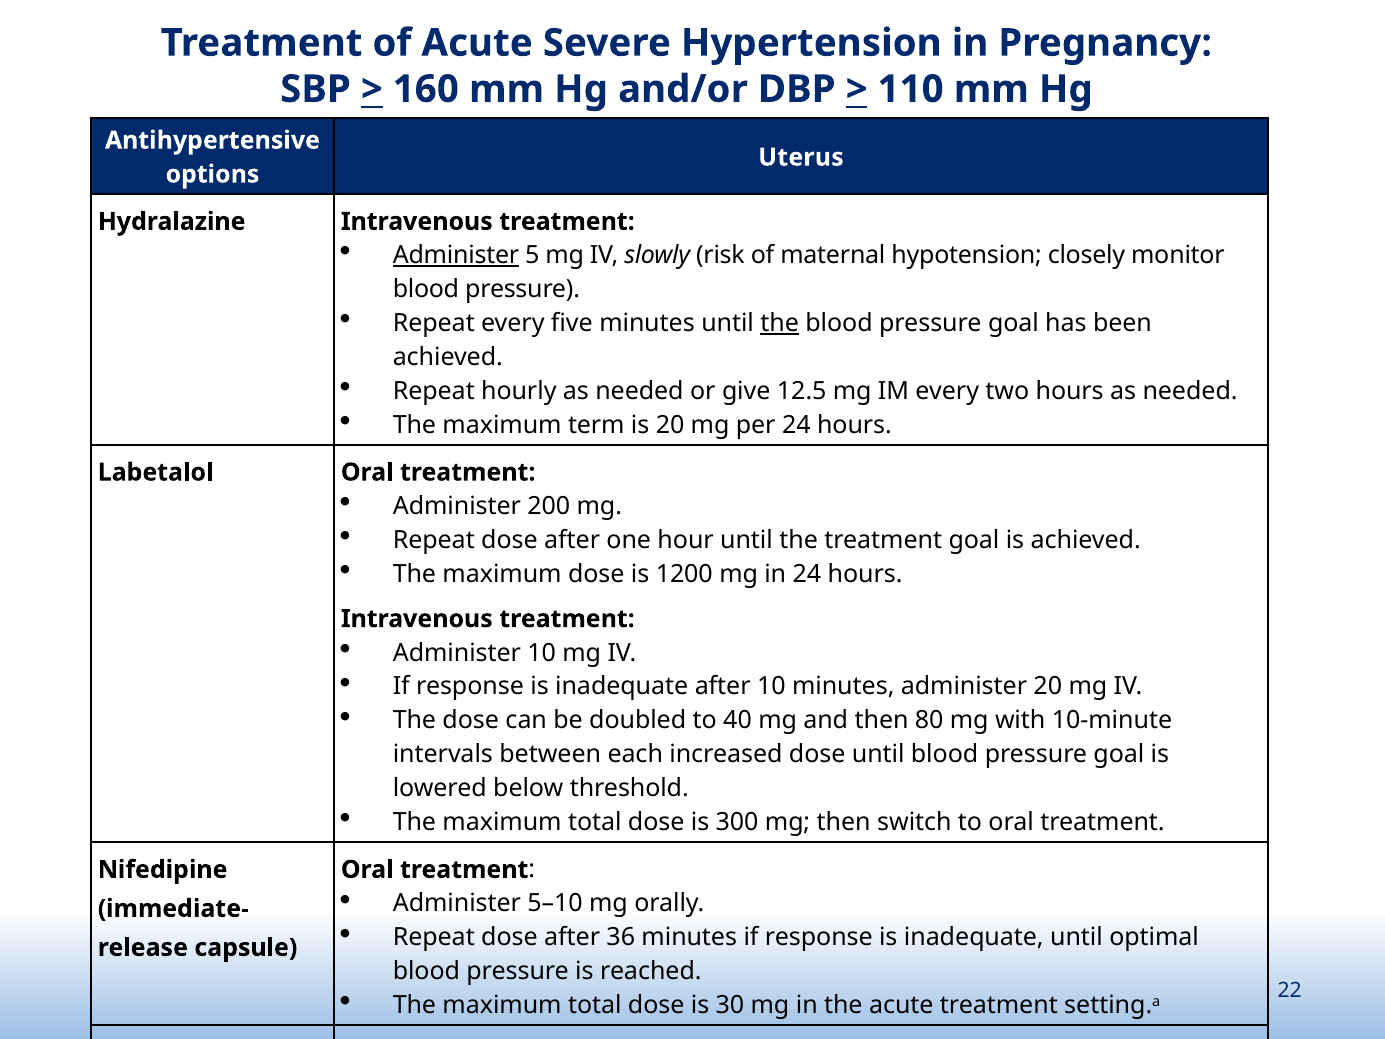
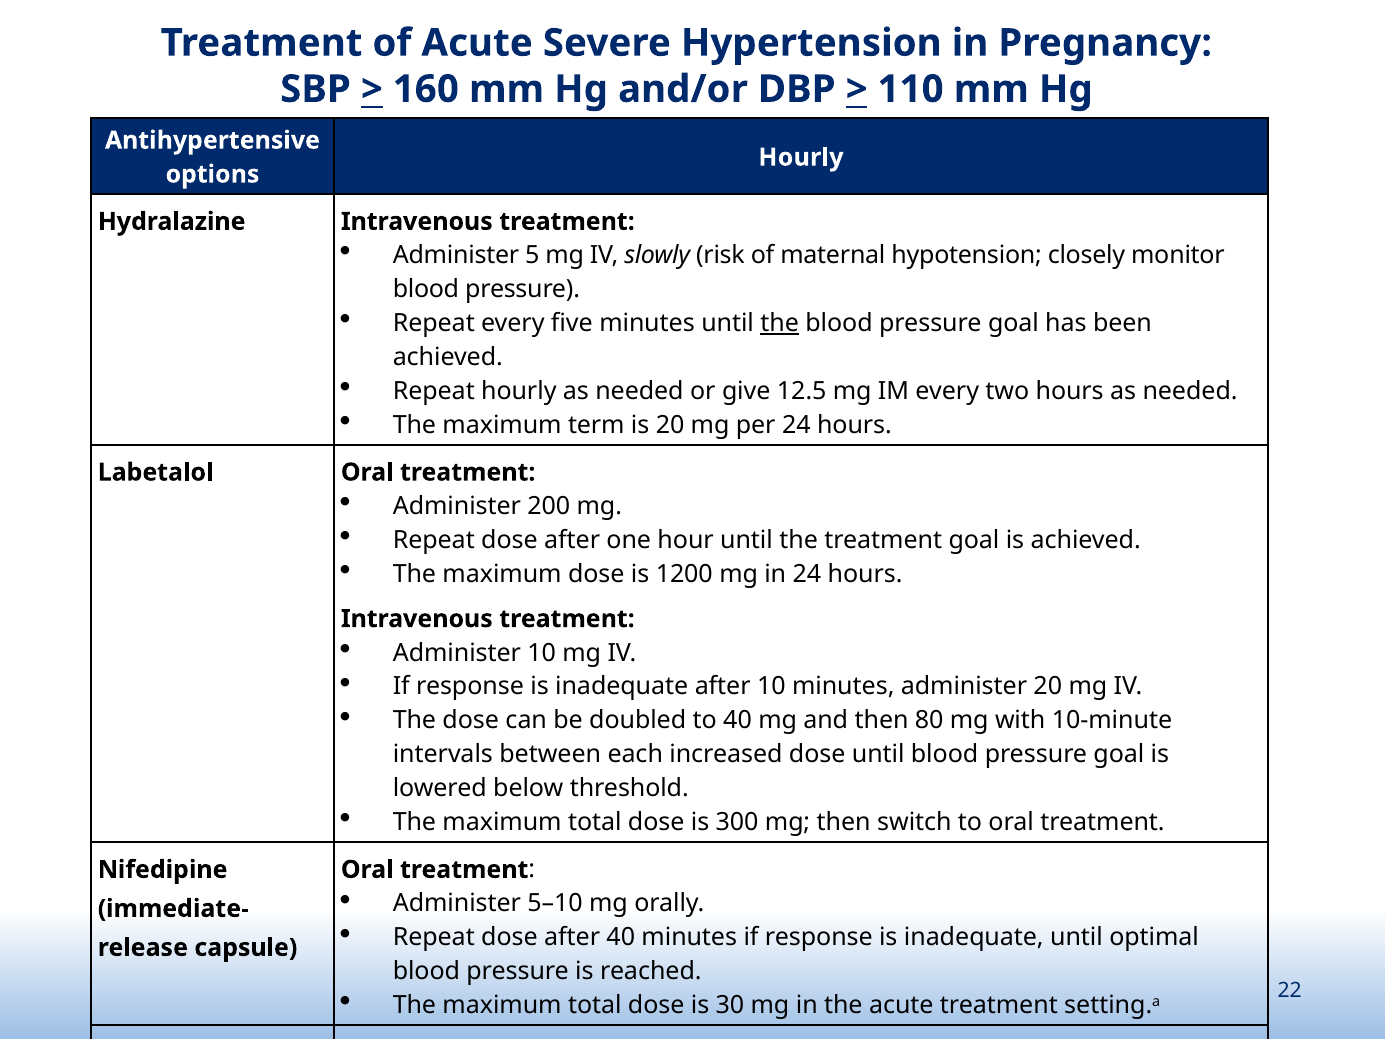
Uterus at (801, 157): Uterus -> Hourly
Administer at (456, 255) underline: present -> none
after 36: 36 -> 40
